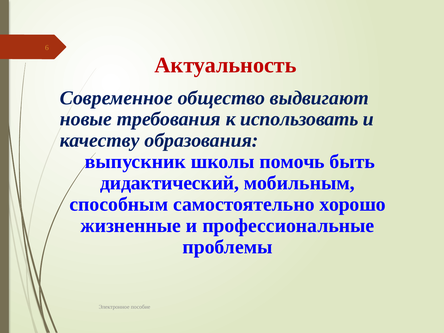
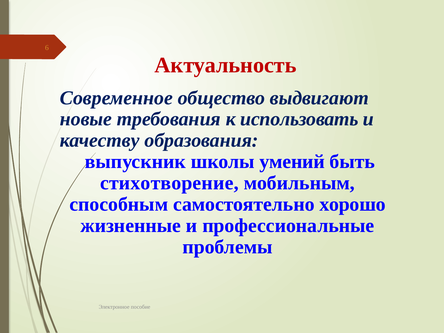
помочь: помочь -> умений
дидактический: дидактический -> стихотворение
